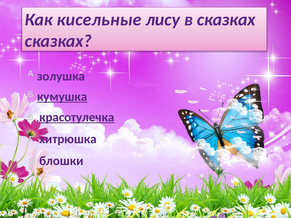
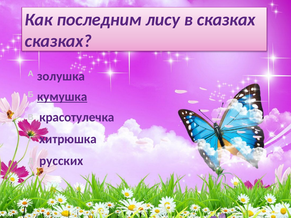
кисельные: кисельные -> последним
красотулечка underline: present -> none
блошки: блошки -> русских
